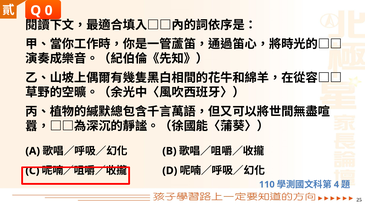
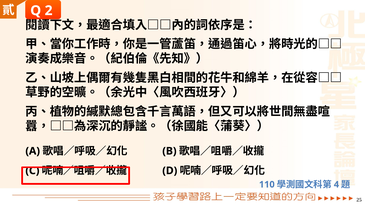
0: 0 -> 2
